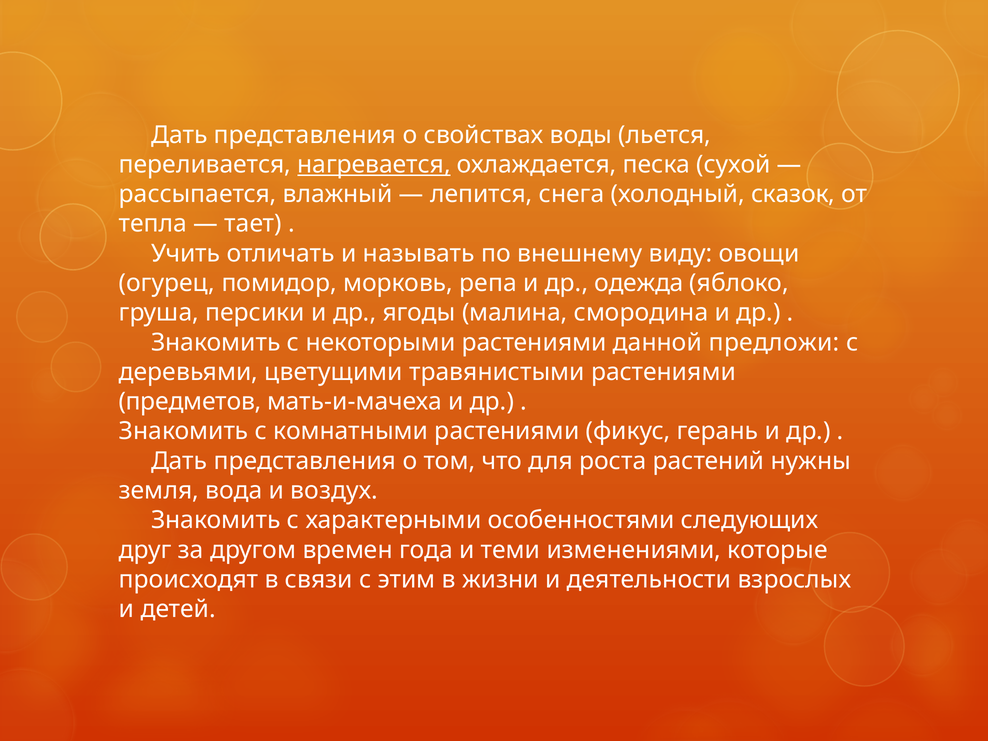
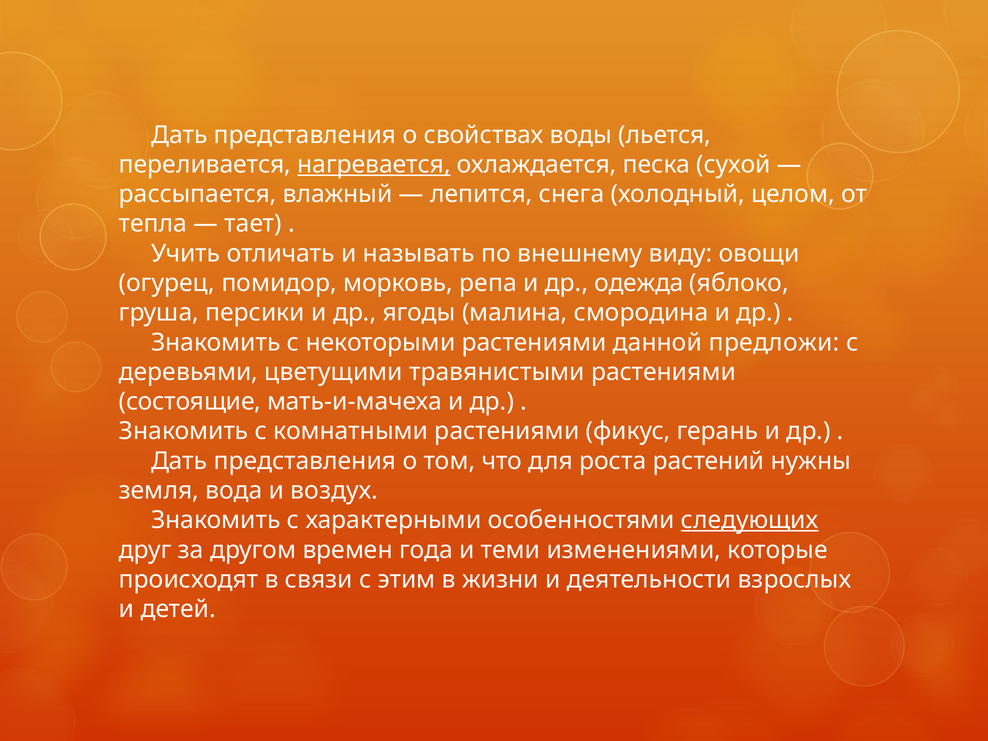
сказок: сказок -> целом
предметов: предметов -> состоящие
следующих underline: none -> present
